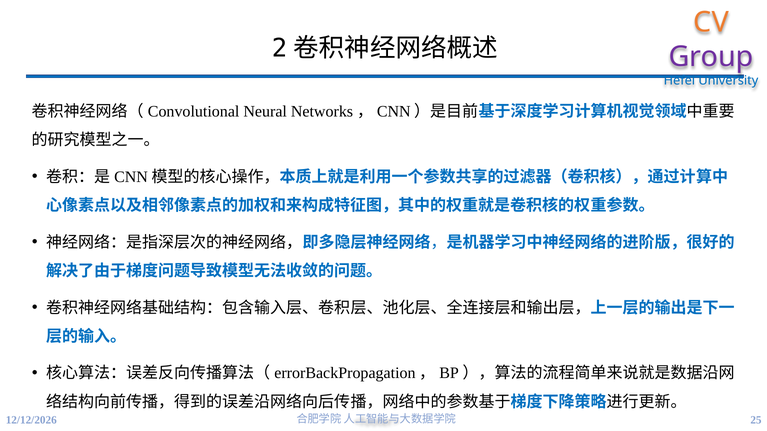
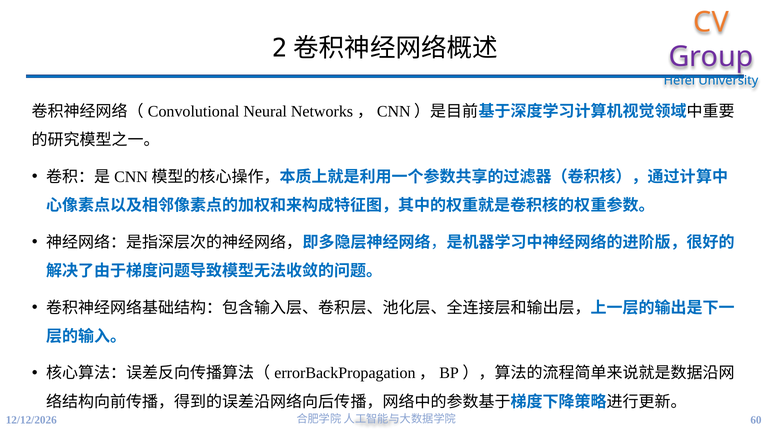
25: 25 -> 60
